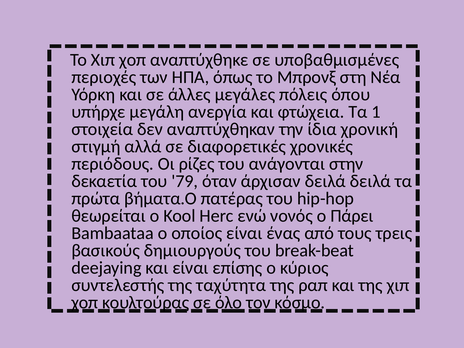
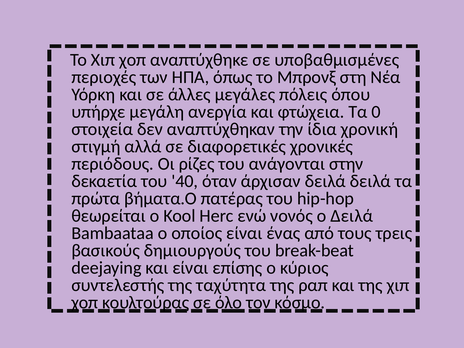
1: 1 -> 0
79: 79 -> 40
ο Πάρει: Πάρει -> Δειλά
